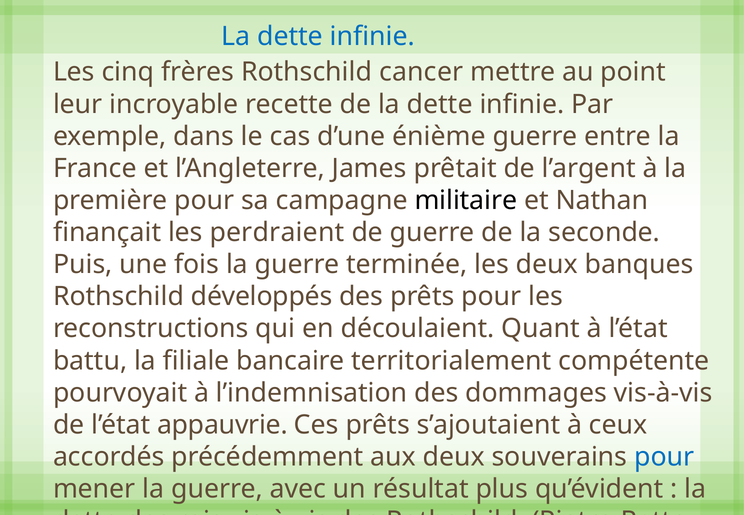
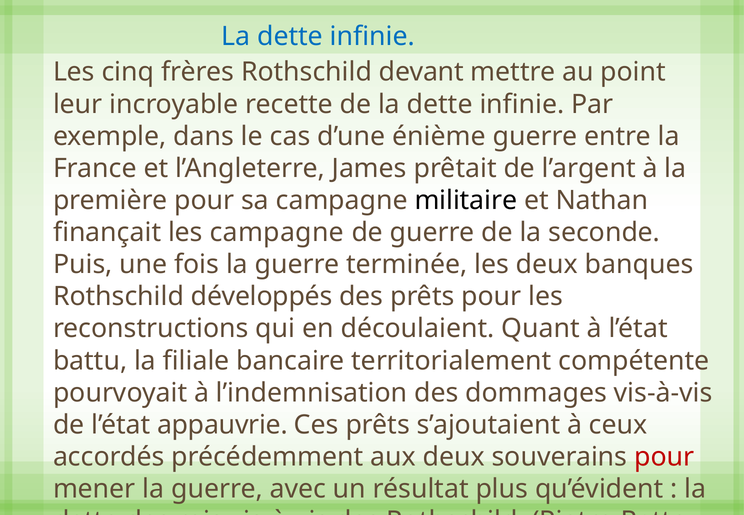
cancer: cancer -> devant
les perdraient: perdraient -> campagne
pour at (664, 457) colour: blue -> red
